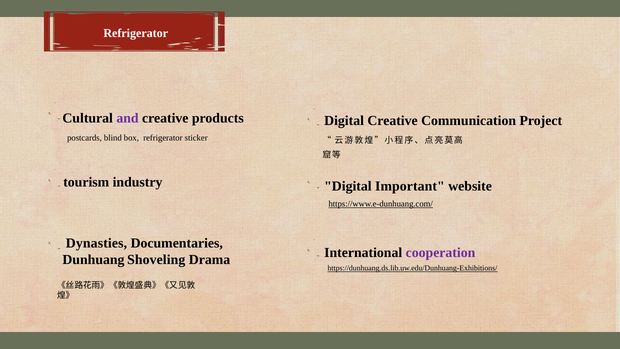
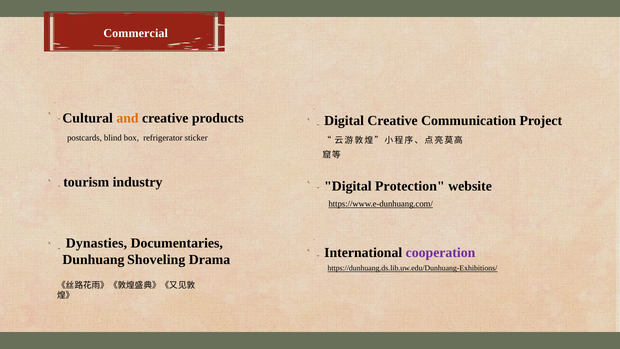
Refrigerator at (136, 33): Refrigerator -> Commercial
and colour: purple -> orange
Important: Important -> Protection
